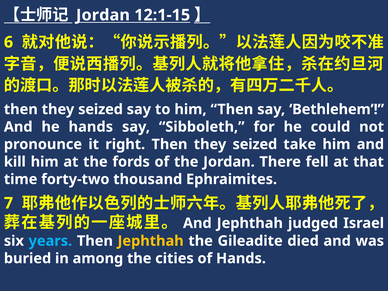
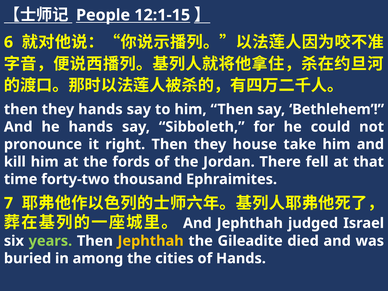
Jordan at (103, 15): Jordan -> People
seized at (101, 109): seized -> hands
right Then they seized: seized -> house
years colour: light blue -> light green
